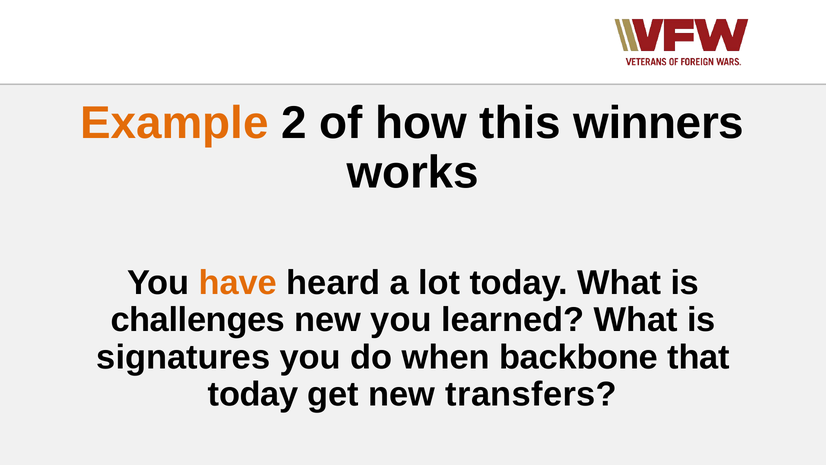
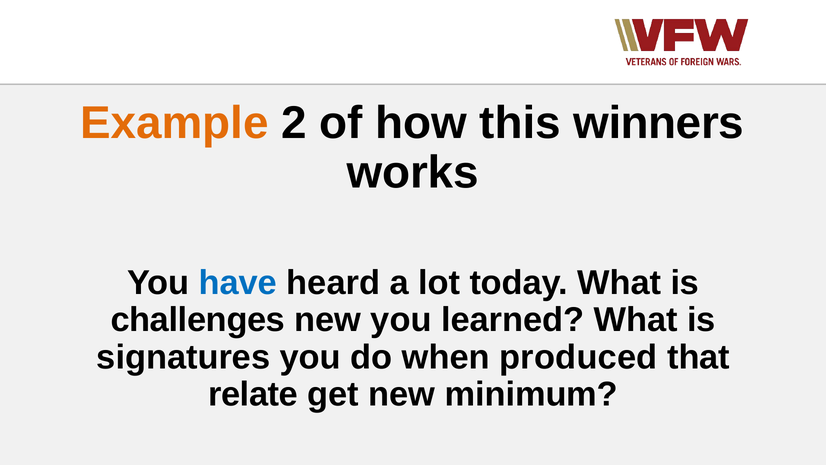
have colour: orange -> blue
backbone: backbone -> produced
today at (253, 394): today -> relate
transfers: transfers -> minimum
